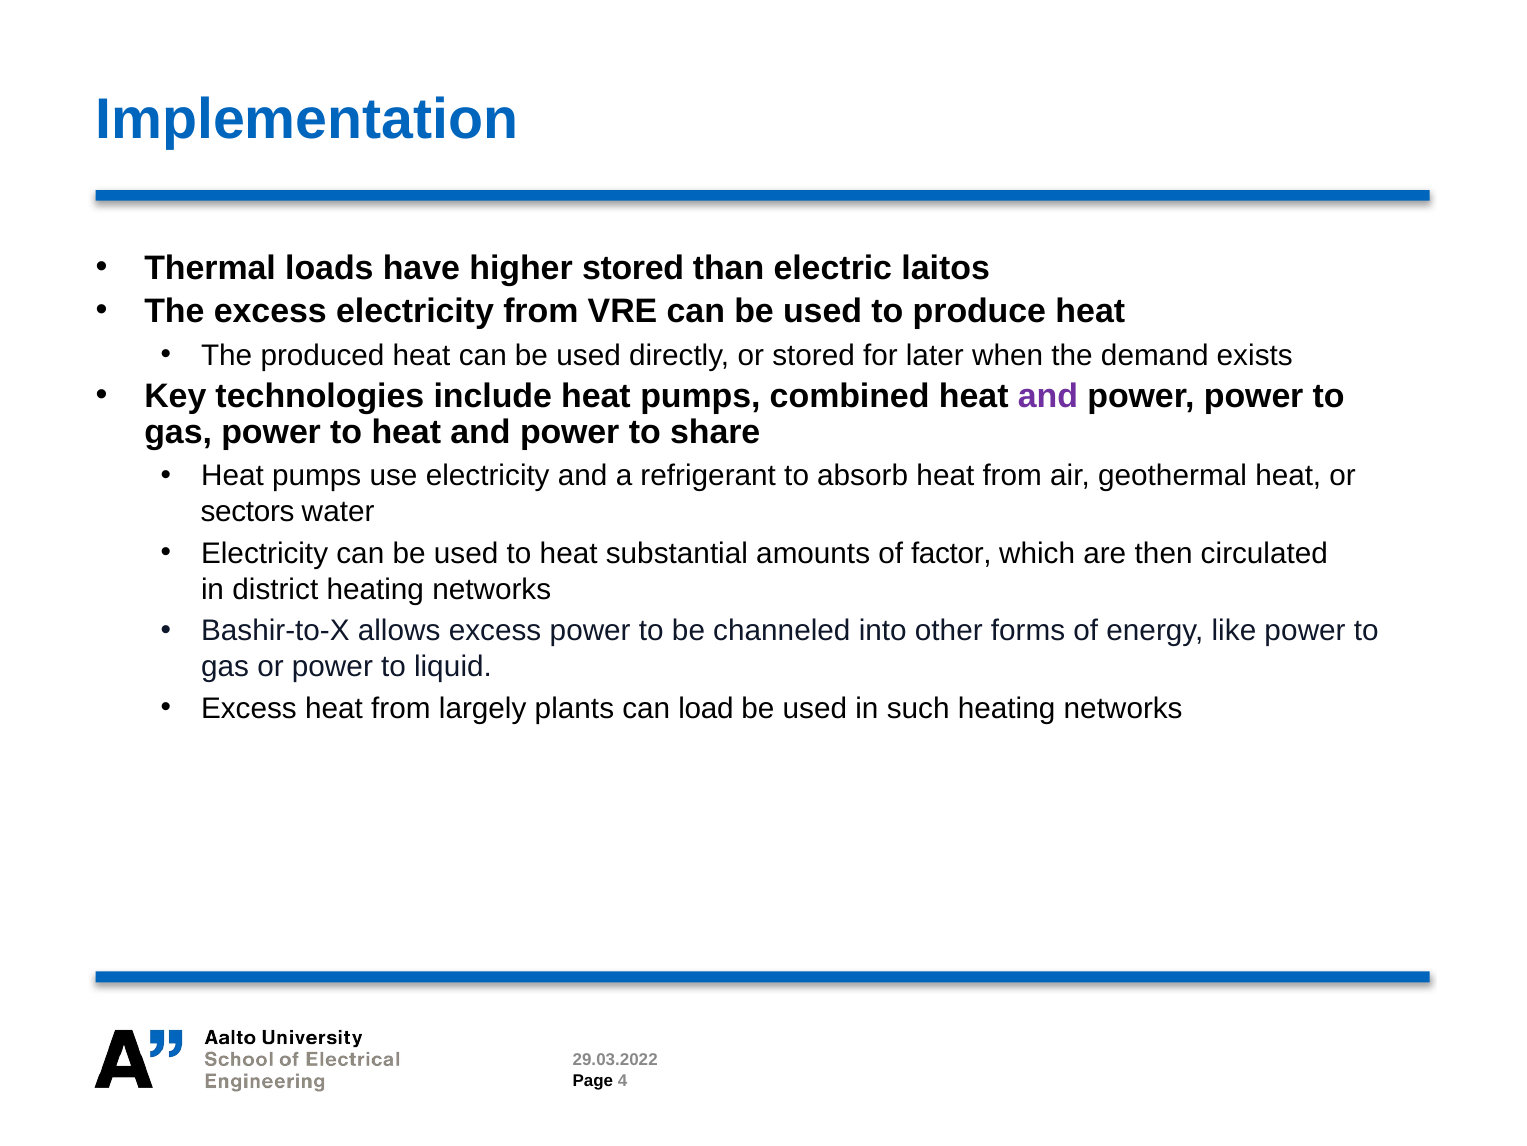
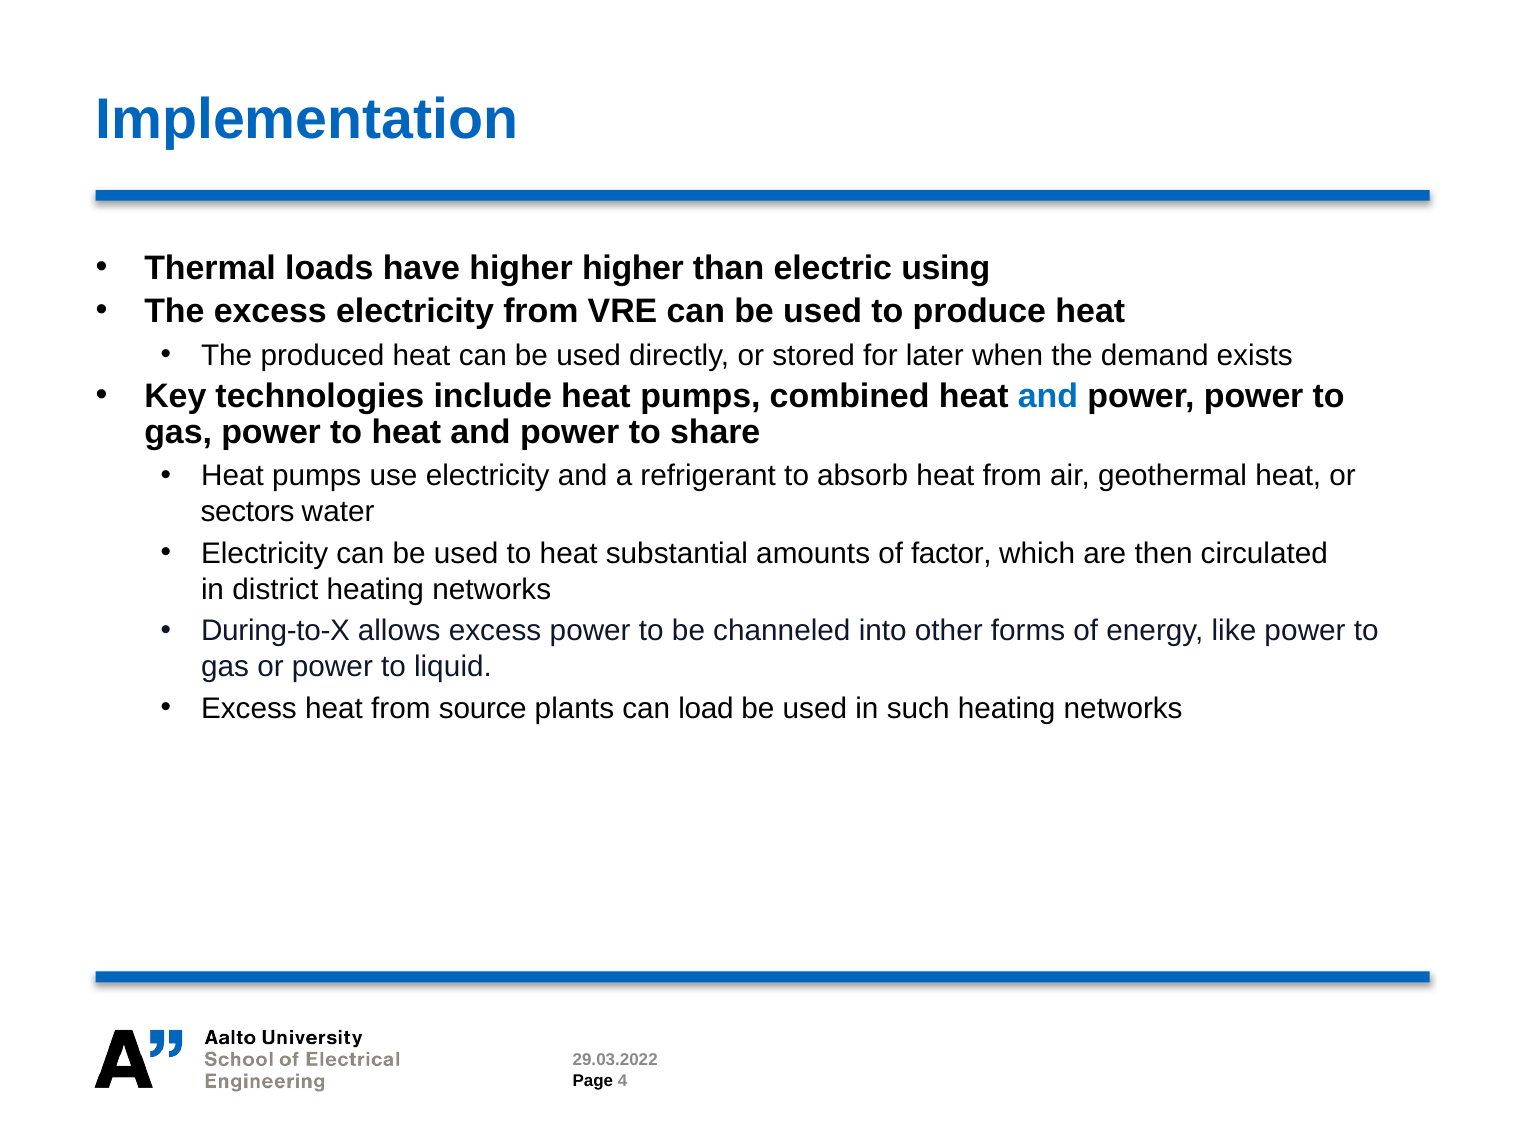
higher stored: stored -> higher
laitos: laitos -> using
and at (1048, 396) colour: purple -> blue
Bashir-to-X: Bashir-to-X -> During-to-X
largely: largely -> source
